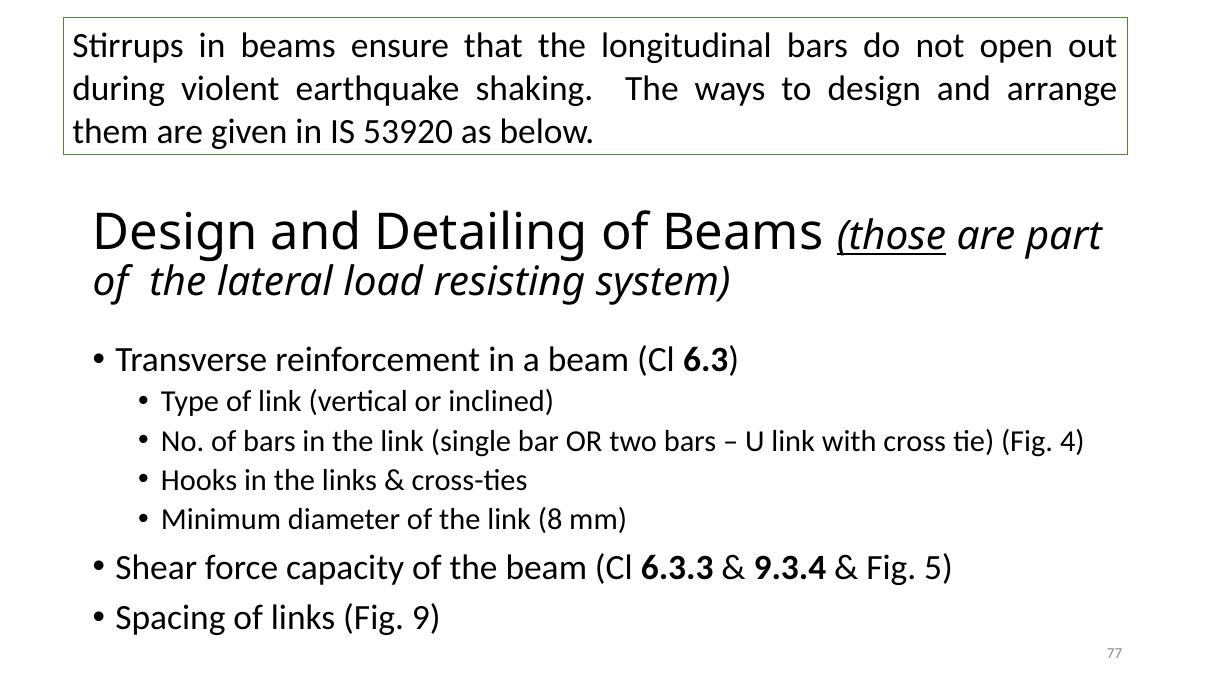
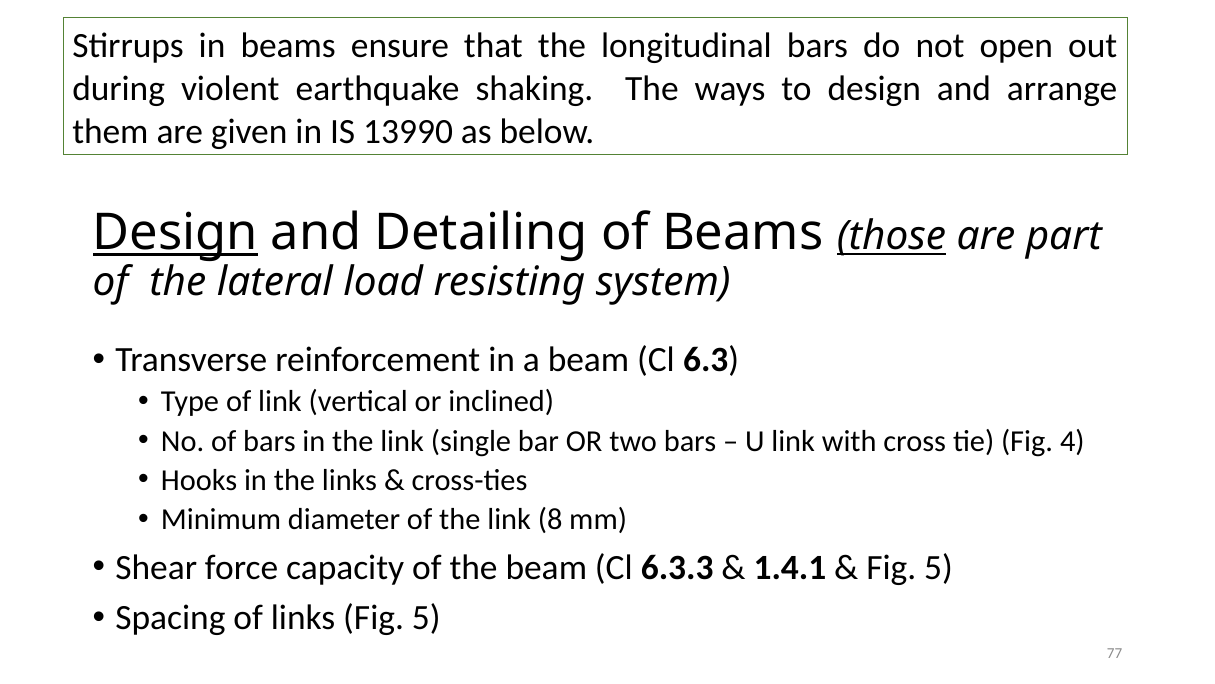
53920: 53920 -> 13990
Design at (175, 233) underline: none -> present
9.3.4: 9.3.4 -> 1.4.1
links Fig 9: 9 -> 5
